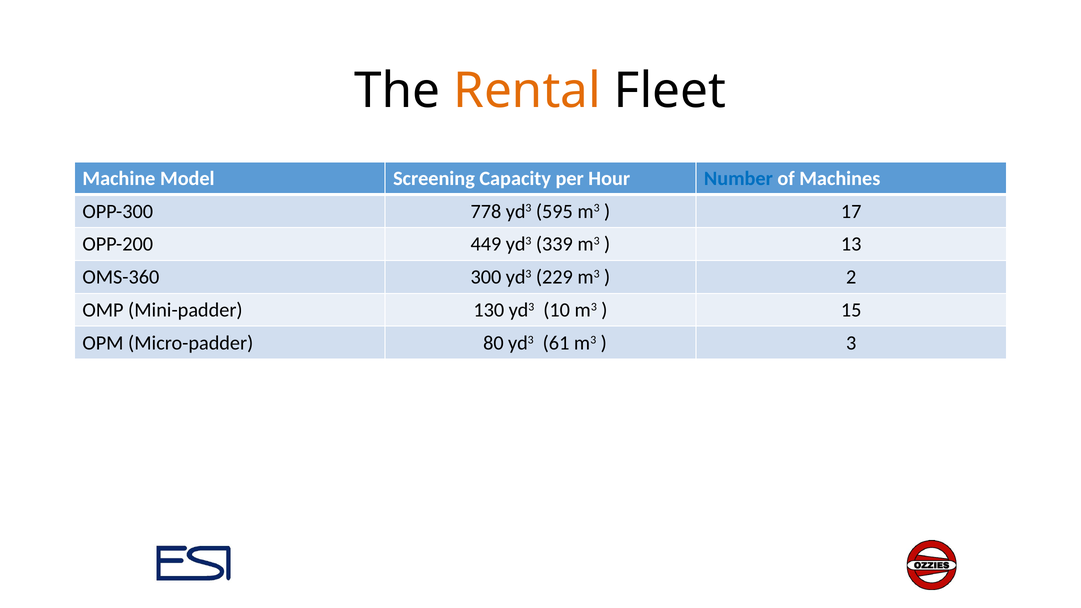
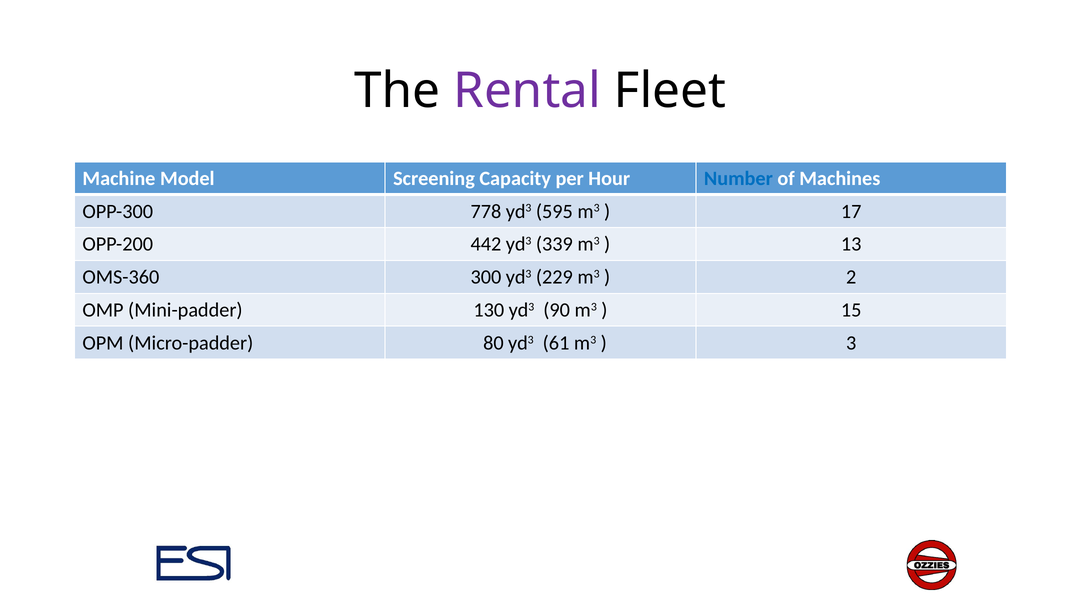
Rental colour: orange -> purple
449: 449 -> 442
10: 10 -> 90
